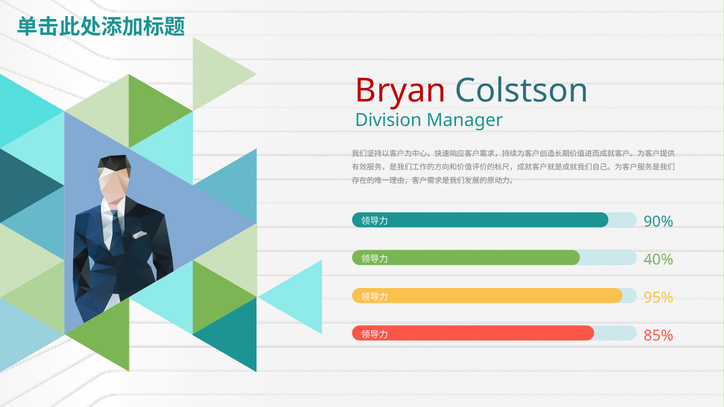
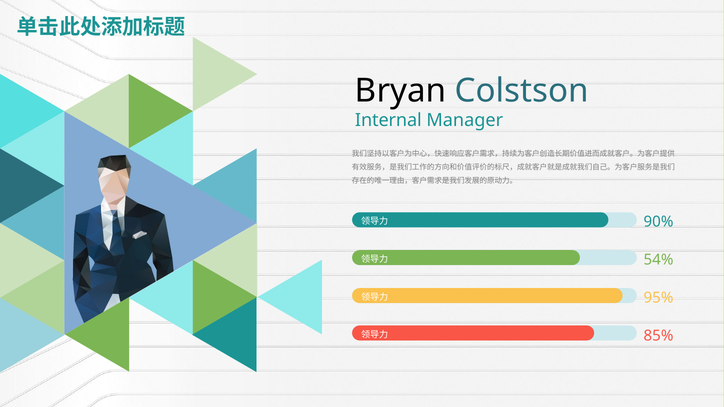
Bryan colour: red -> black
Division: Division -> Internal
40%: 40% -> 54%
